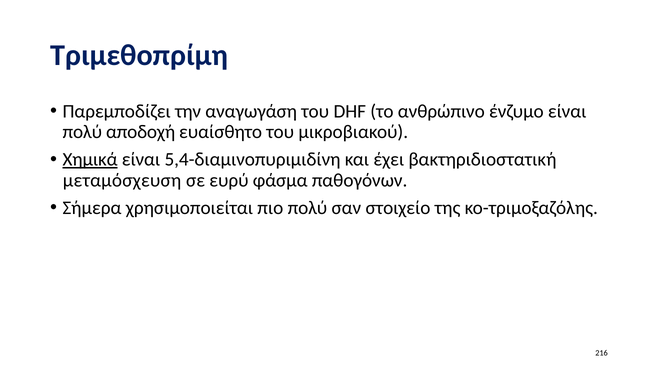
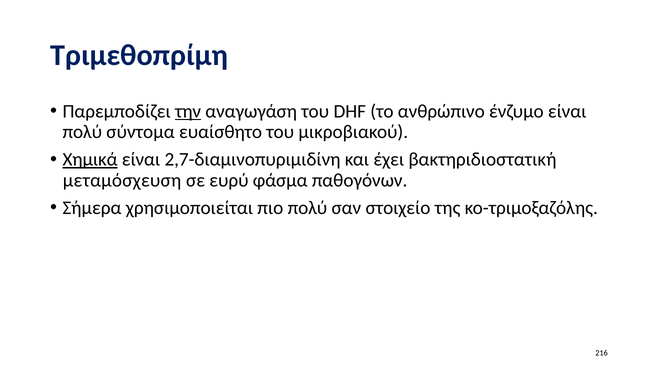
την underline: none -> present
αποδοχή: αποδοχή -> σύντομα
5,4-διαμινοπυριμιδίνη: 5,4-διαμινοπυριμιδίνη -> 2,7-διαμινοπυριμιδίνη
